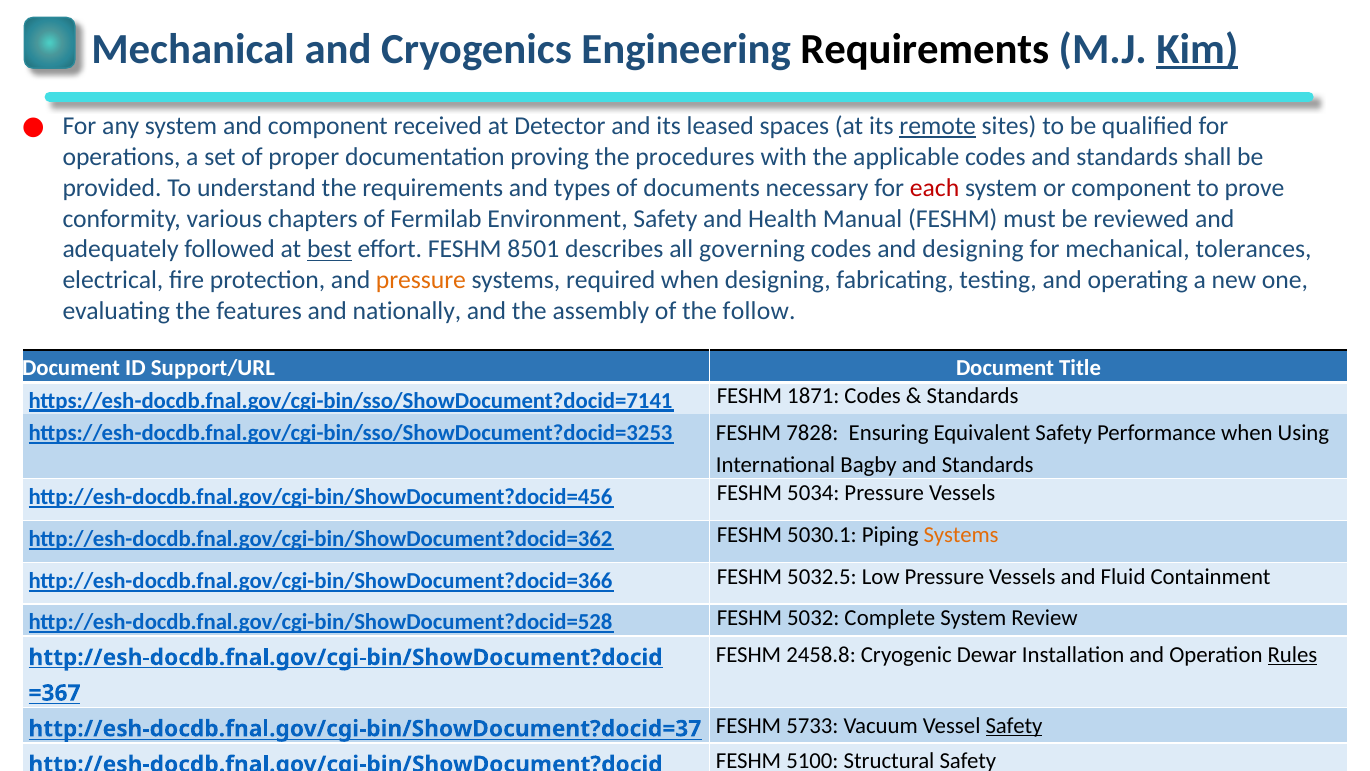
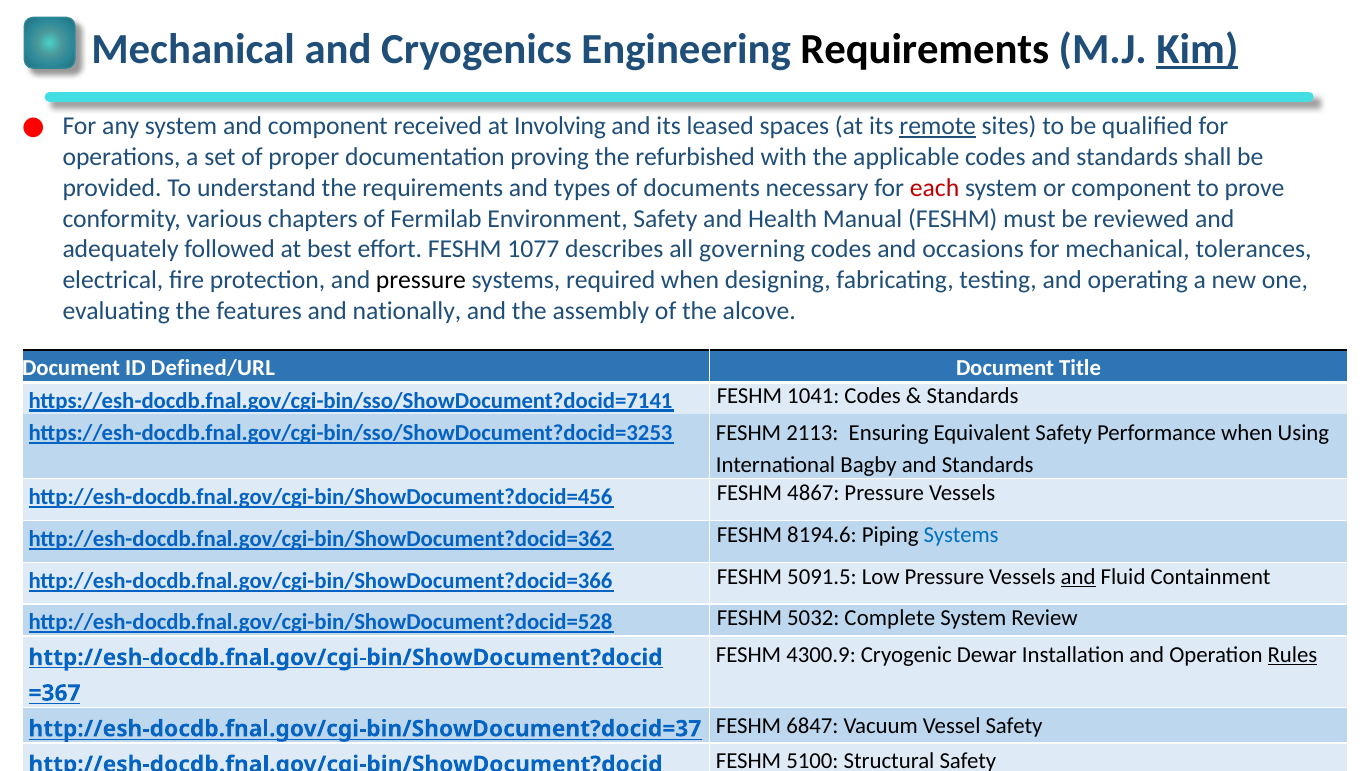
Detector: Detector -> Involving
procedures: procedures -> refurbished
best underline: present -> none
8501: 8501 -> 1077
and designing: designing -> occasions
pressure at (421, 280) colour: orange -> black
follow: follow -> alcove
Support/URL: Support/URL -> Defined/URL
1871: 1871 -> 1041
7828: 7828 -> 2113
5034: 5034 -> 4867
5030.1: 5030.1 -> 8194.6
Systems at (961, 535) colour: orange -> blue
5032.5: 5032.5 -> 5091.5
and at (1078, 576) underline: none -> present
2458.8: 2458.8 -> 4300.9
5733: 5733 -> 6847
Safety at (1014, 725) underline: present -> none
